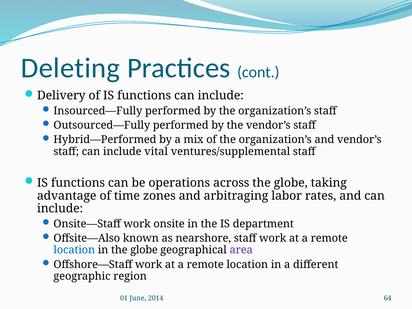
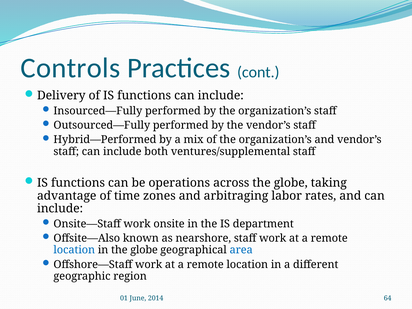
Deleting: Deleting -> Controls
vital: vital -> both
area colour: purple -> blue
